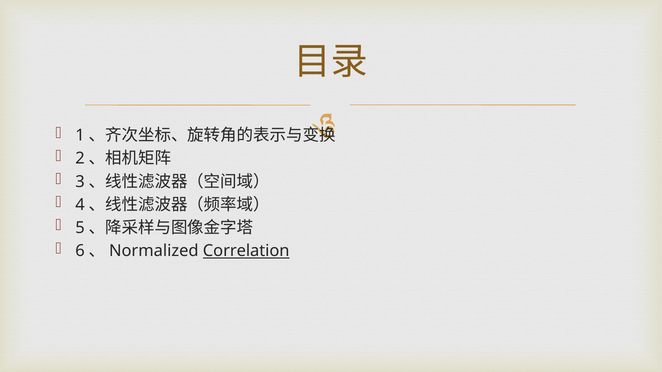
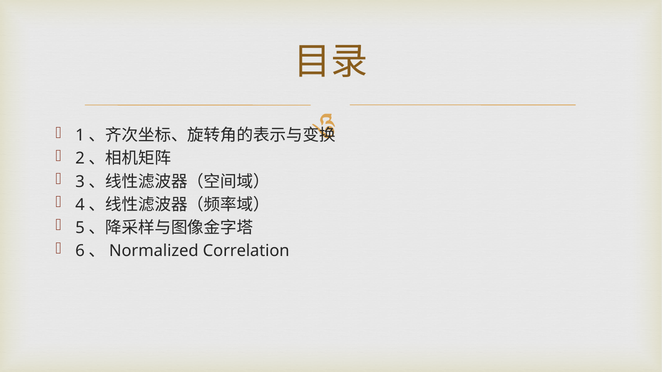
Correlation underline: present -> none
